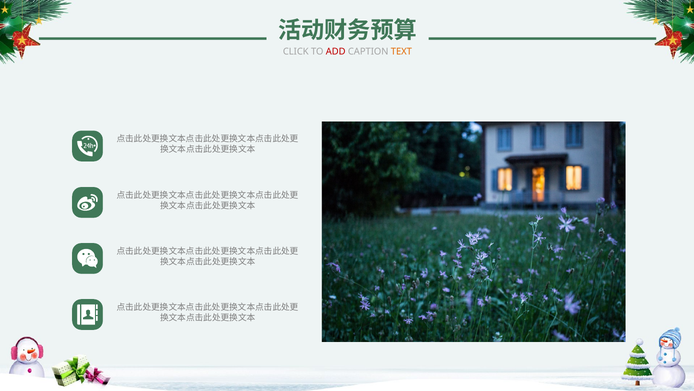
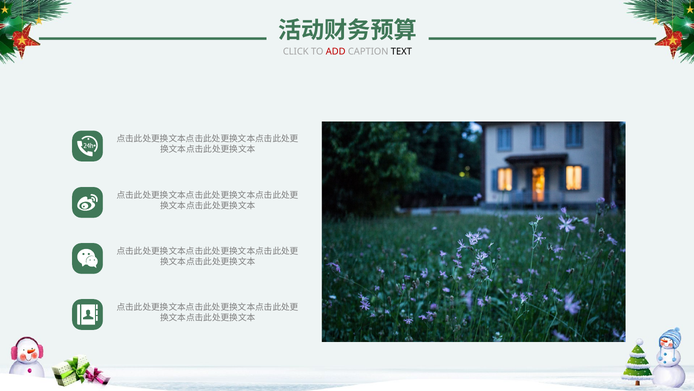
TEXT colour: orange -> black
